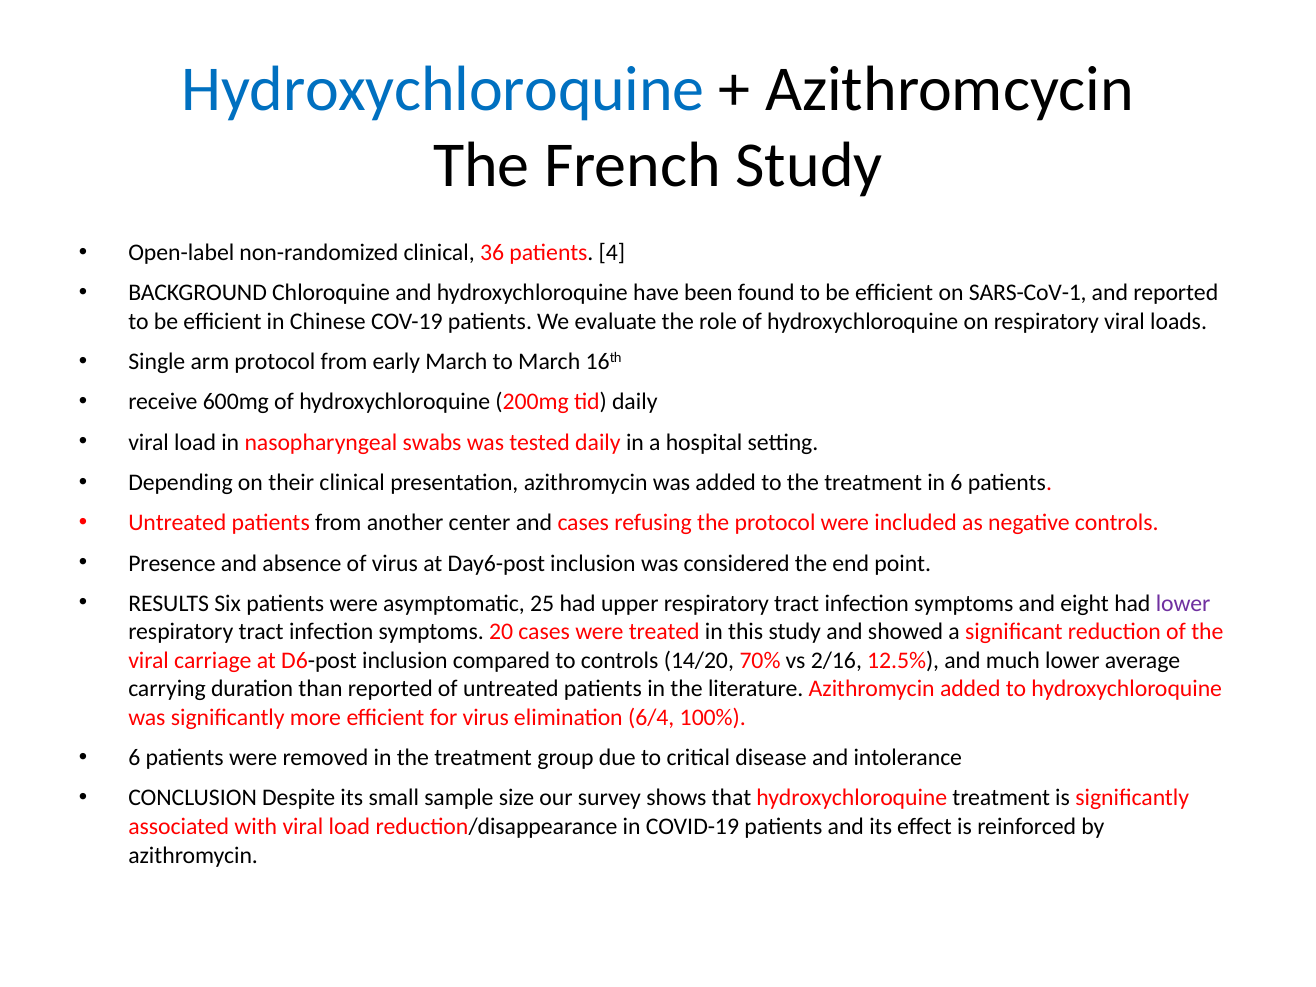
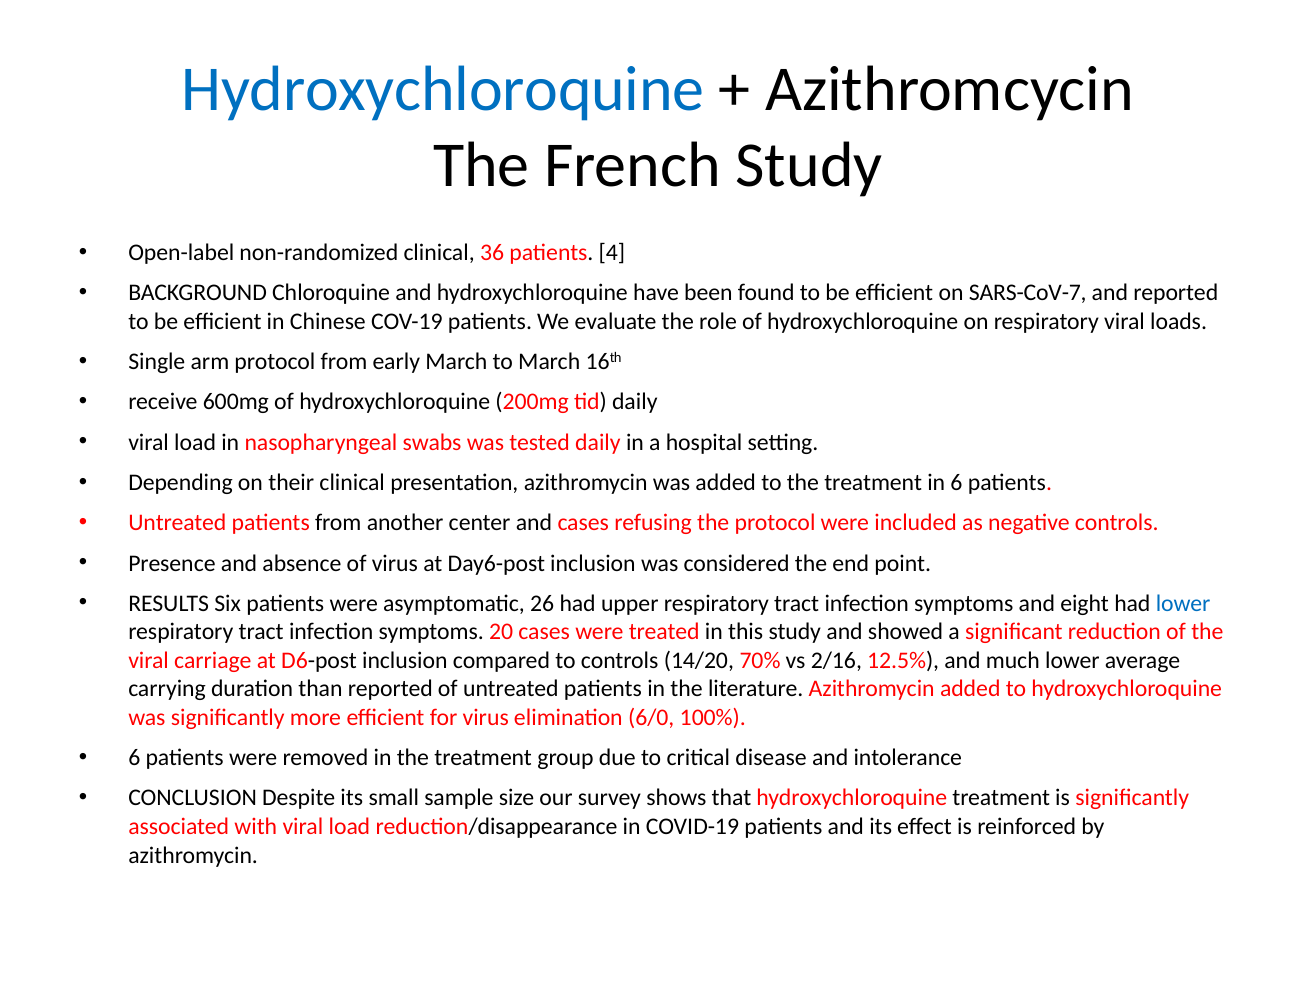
SARS-CoV-1: SARS-CoV-1 -> SARS-CoV-7
25: 25 -> 26
lower at (1183, 603) colour: purple -> blue
6/4: 6/4 -> 6/0
